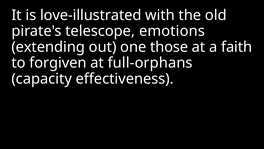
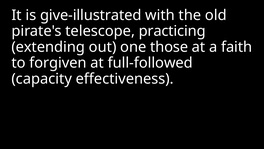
love-illustrated: love-illustrated -> give-illustrated
emotions: emotions -> practicing
full-orphans: full-orphans -> full-followed
